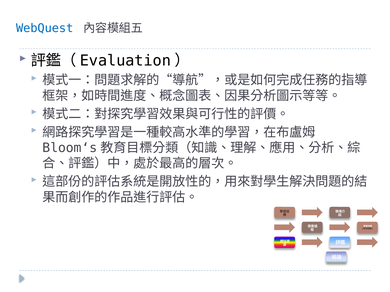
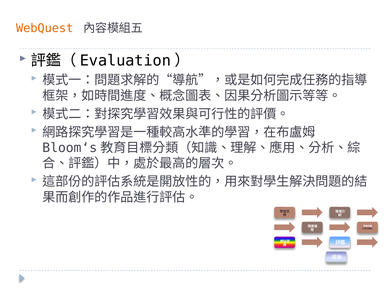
WebQuest colour: blue -> orange
